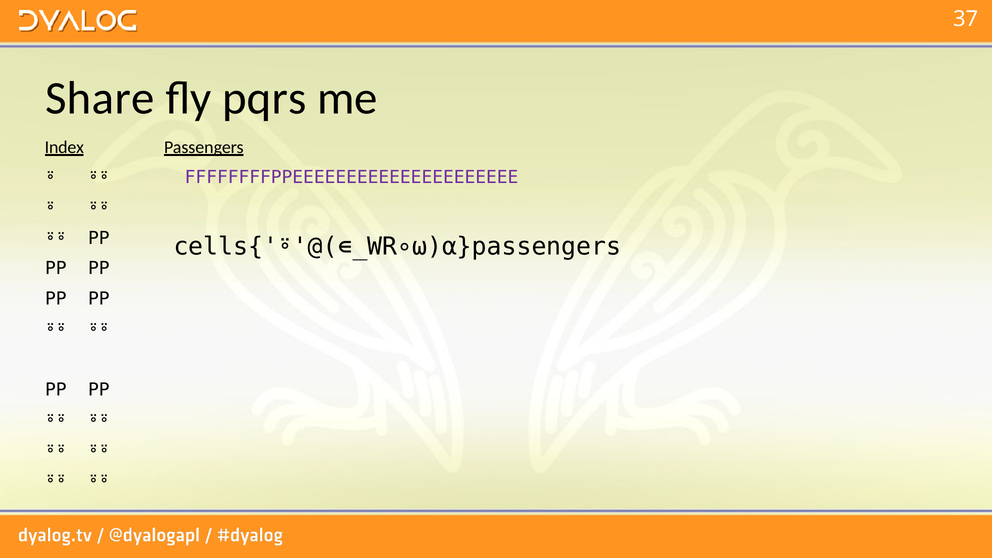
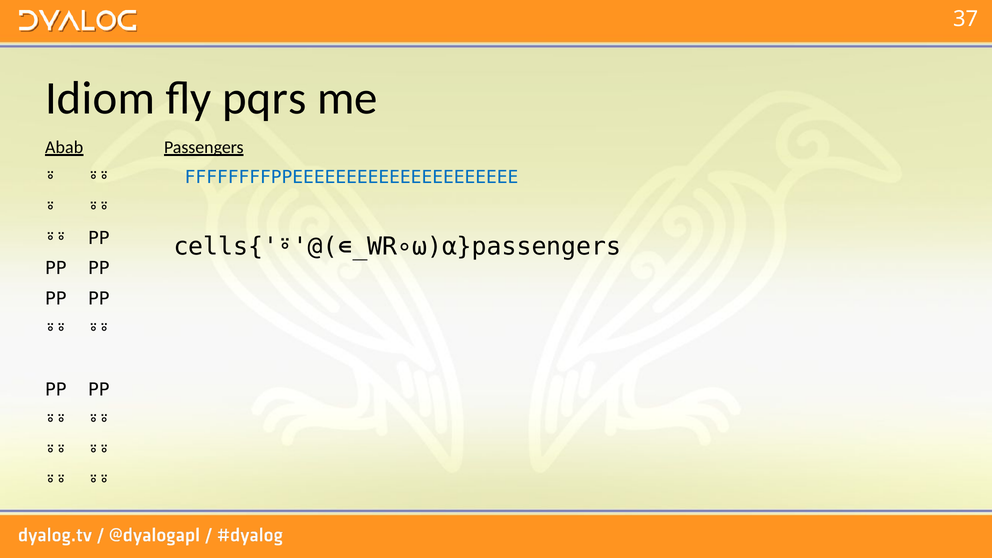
Share: Share -> Idiom
Index: Index -> Abab
FFFFFFFFPPEEEEEEEEEEEEEEEEEEEEE colour: purple -> blue
